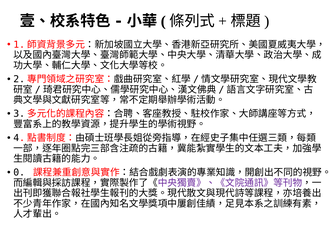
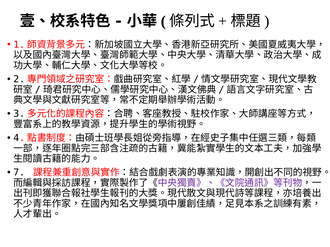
0: 0 -> 7
